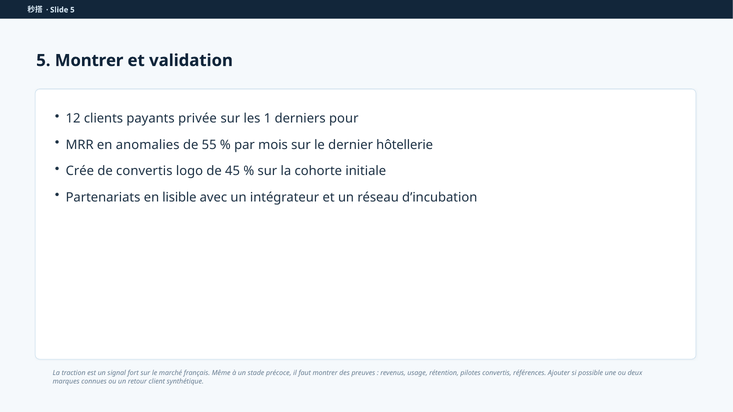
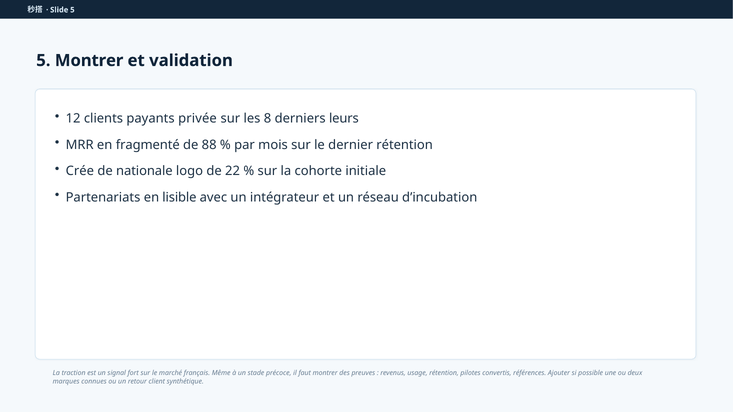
1: 1 -> 8
pour: pour -> leurs
anomalies: anomalies -> fragmenté
55: 55 -> 88
dernier hôtellerie: hôtellerie -> rétention
de convertis: convertis -> nationale
45: 45 -> 22
